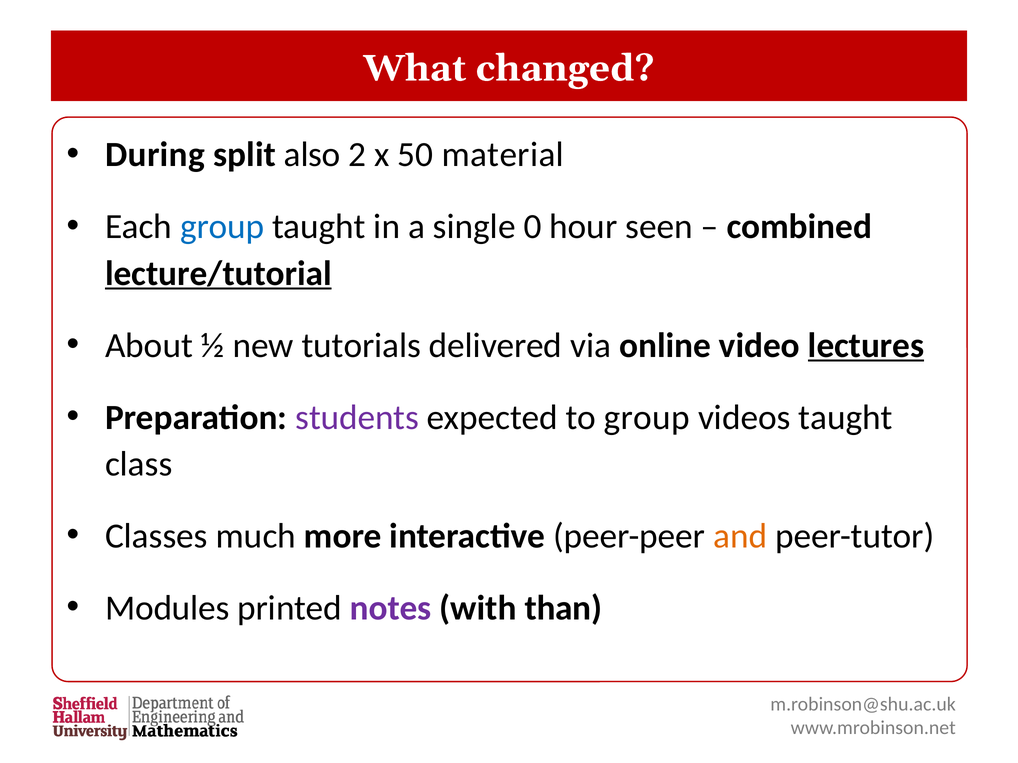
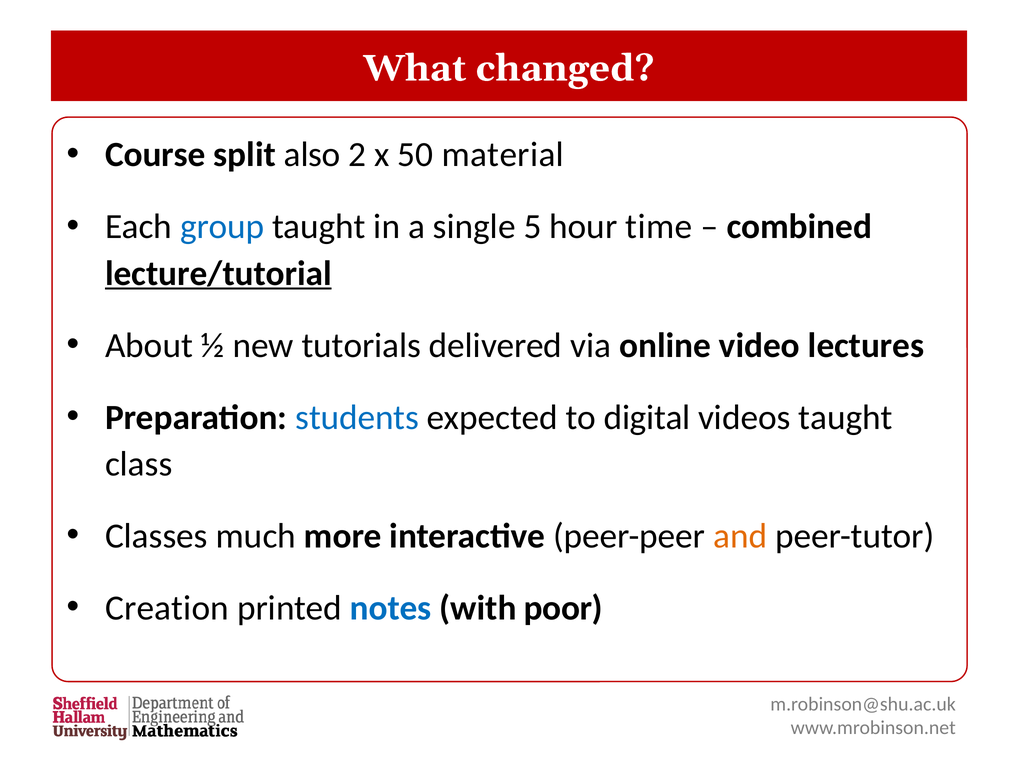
During: During -> Course
0: 0 -> 5
seen: seen -> time
lectures underline: present -> none
students colour: purple -> blue
to group: group -> digital
Modules: Modules -> Creation
notes colour: purple -> blue
than: than -> poor
